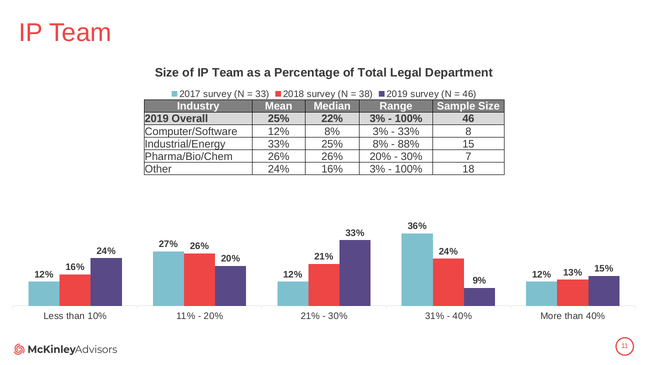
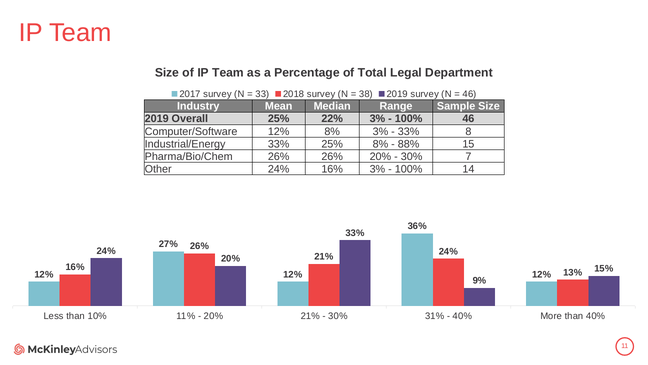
18: 18 -> 14
